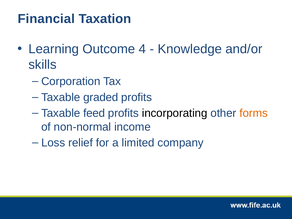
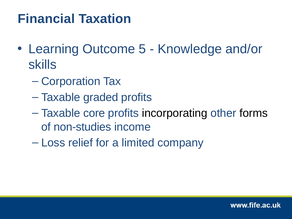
4: 4 -> 5
feed: feed -> core
forms colour: orange -> black
non-normal: non-normal -> non-studies
